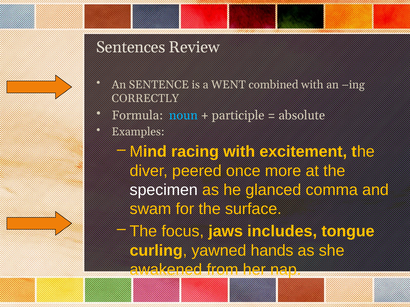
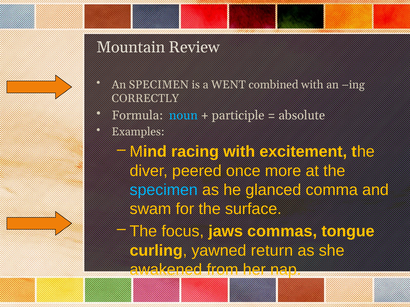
Sentences: Sentences -> Mountain
An SENTENCE: SENTENCE -> SPECIMEN
specimen at (164, 190) colour: white -> light blue
includes: includes -> commas
hands: hands -> return
